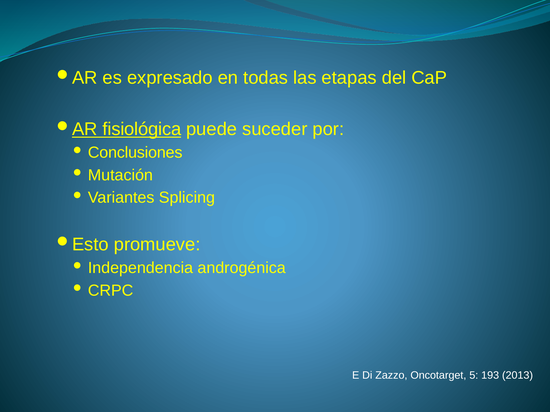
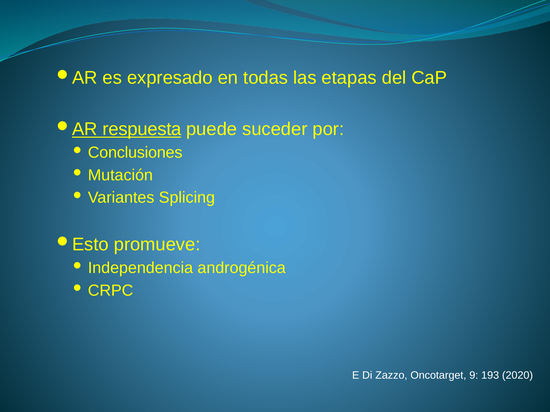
fisiológica: fisiológica -> respuesta
5: 5 -> 9
2013: 2013 -> 2020
